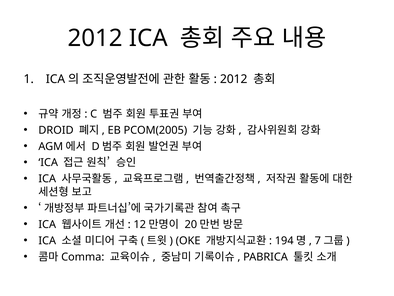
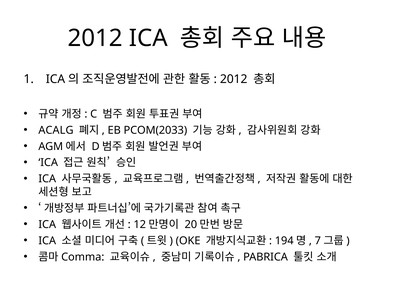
DROID: DROID -> ACALG
PCOM(2005: PCOM(2005 -> PCOM(2033
